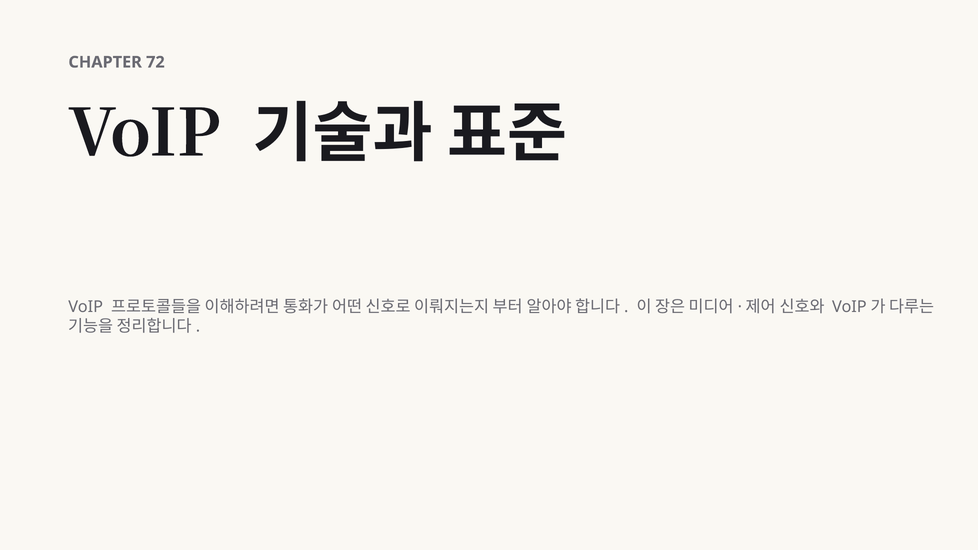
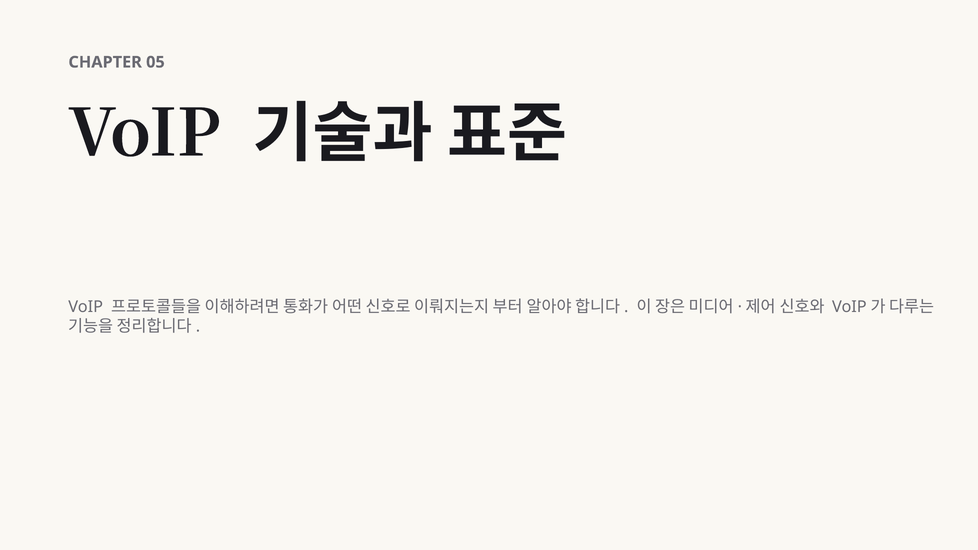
72: 72 -> 05
